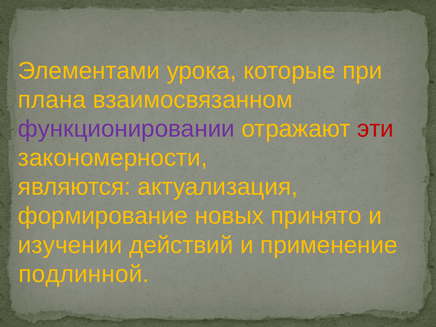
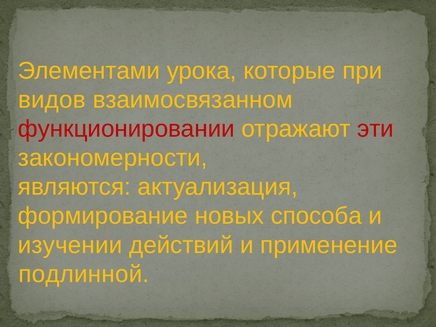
плана: плана -> видов
функционировании colour: purple -> red
принято: принято -> способа
